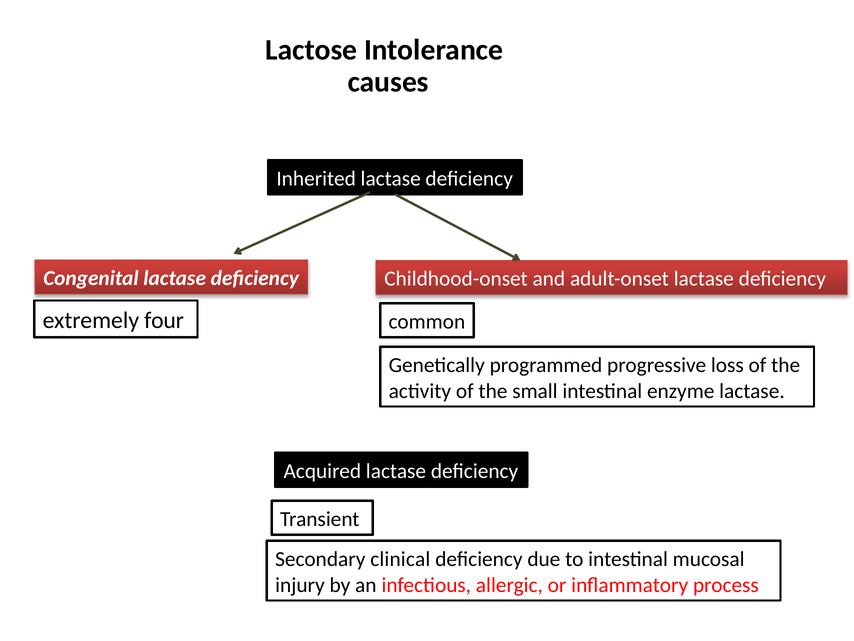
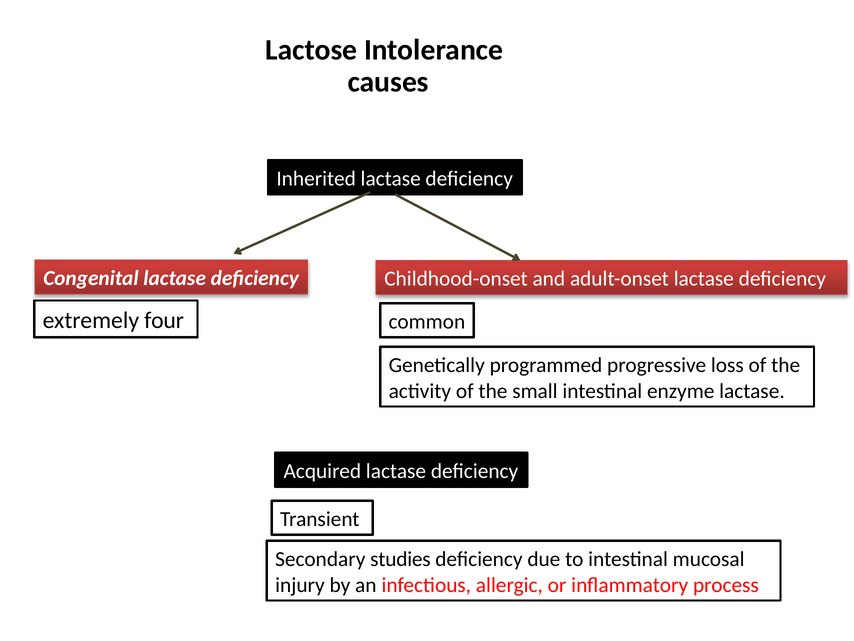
clinical: clinical -> studies
